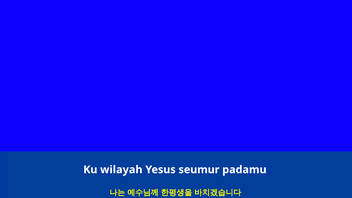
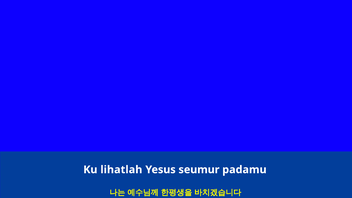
wilayah: wilayah -> lihatlah
